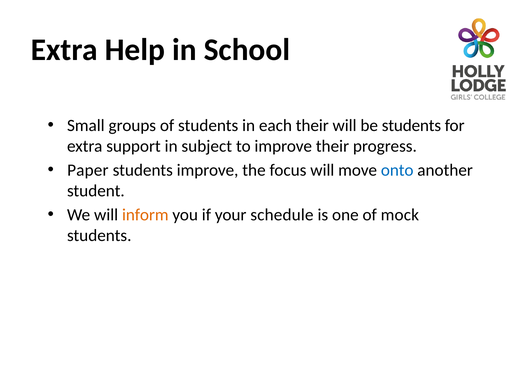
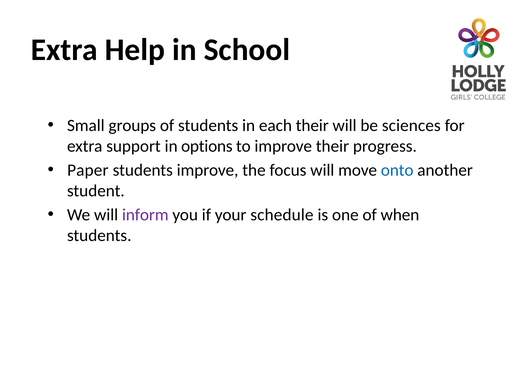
be students: students -> sciences
subject: subject -> options
inform colour: orange -> purple
mock: mock -> when
